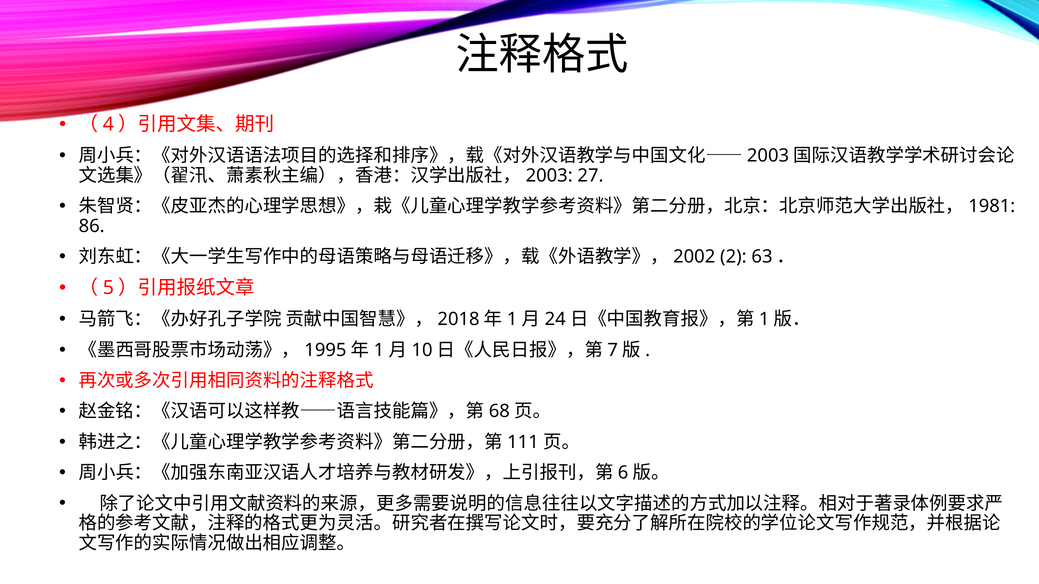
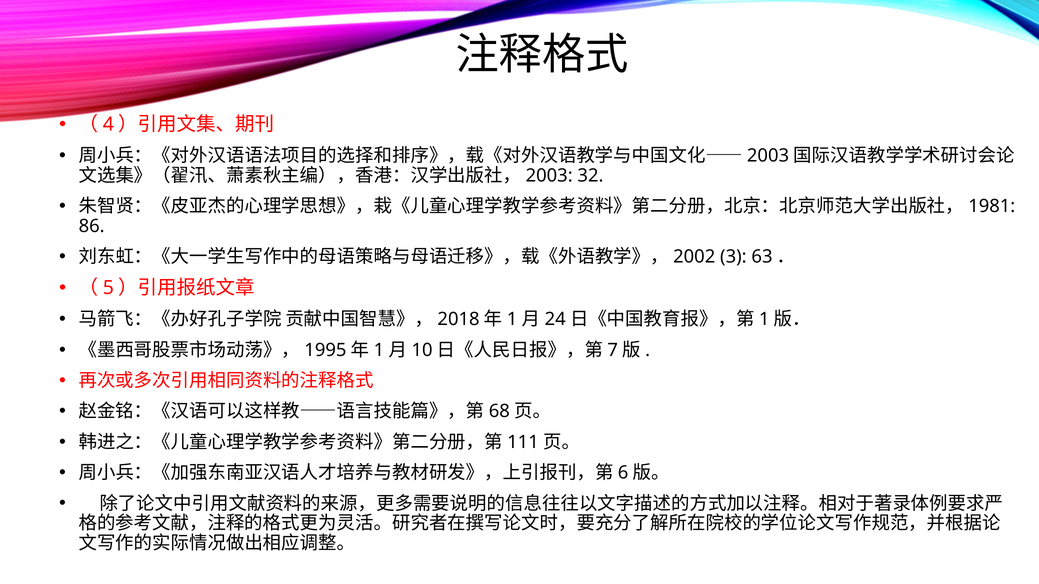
27: 27 -> 32
2: 2 -> 3
